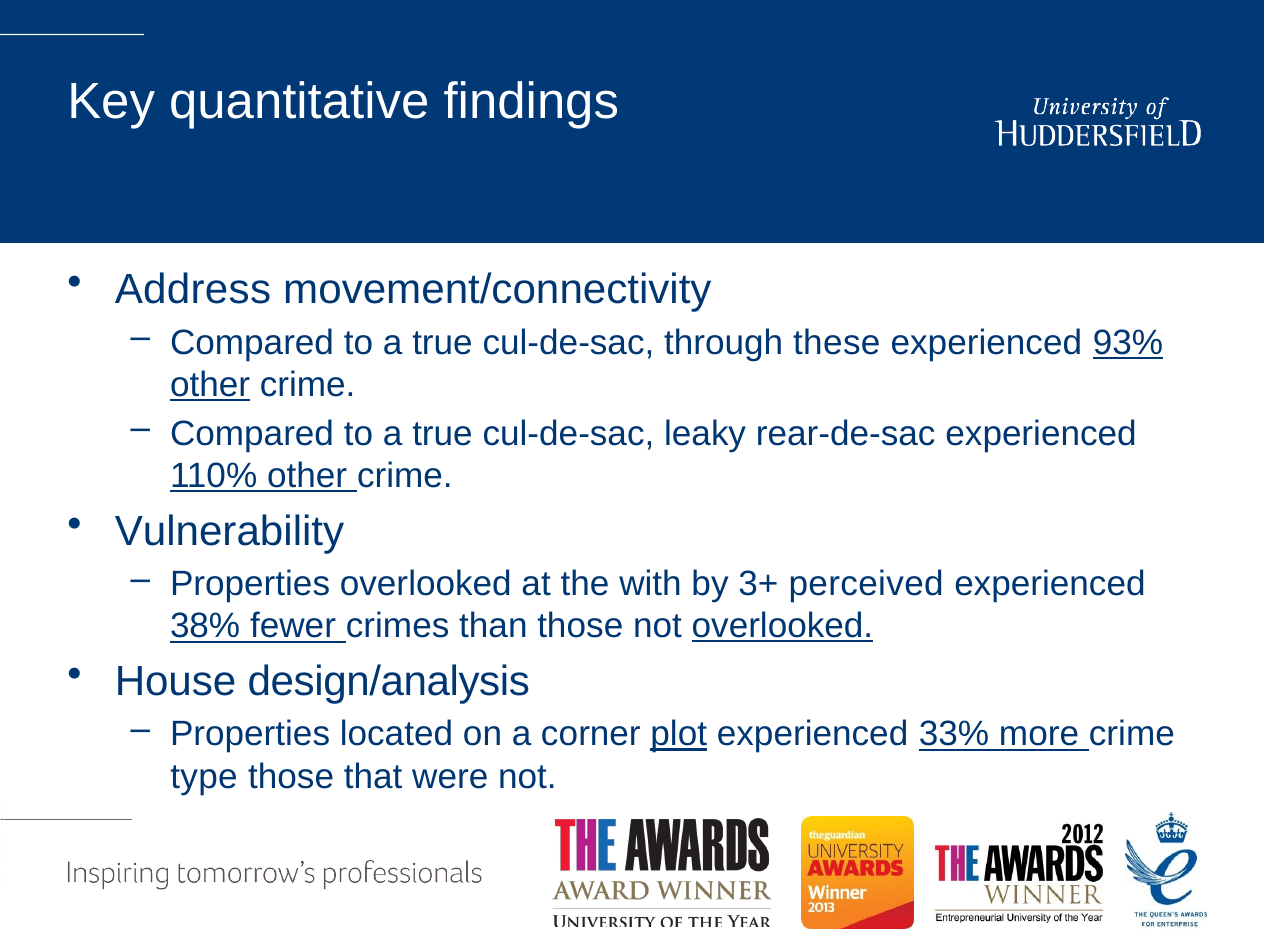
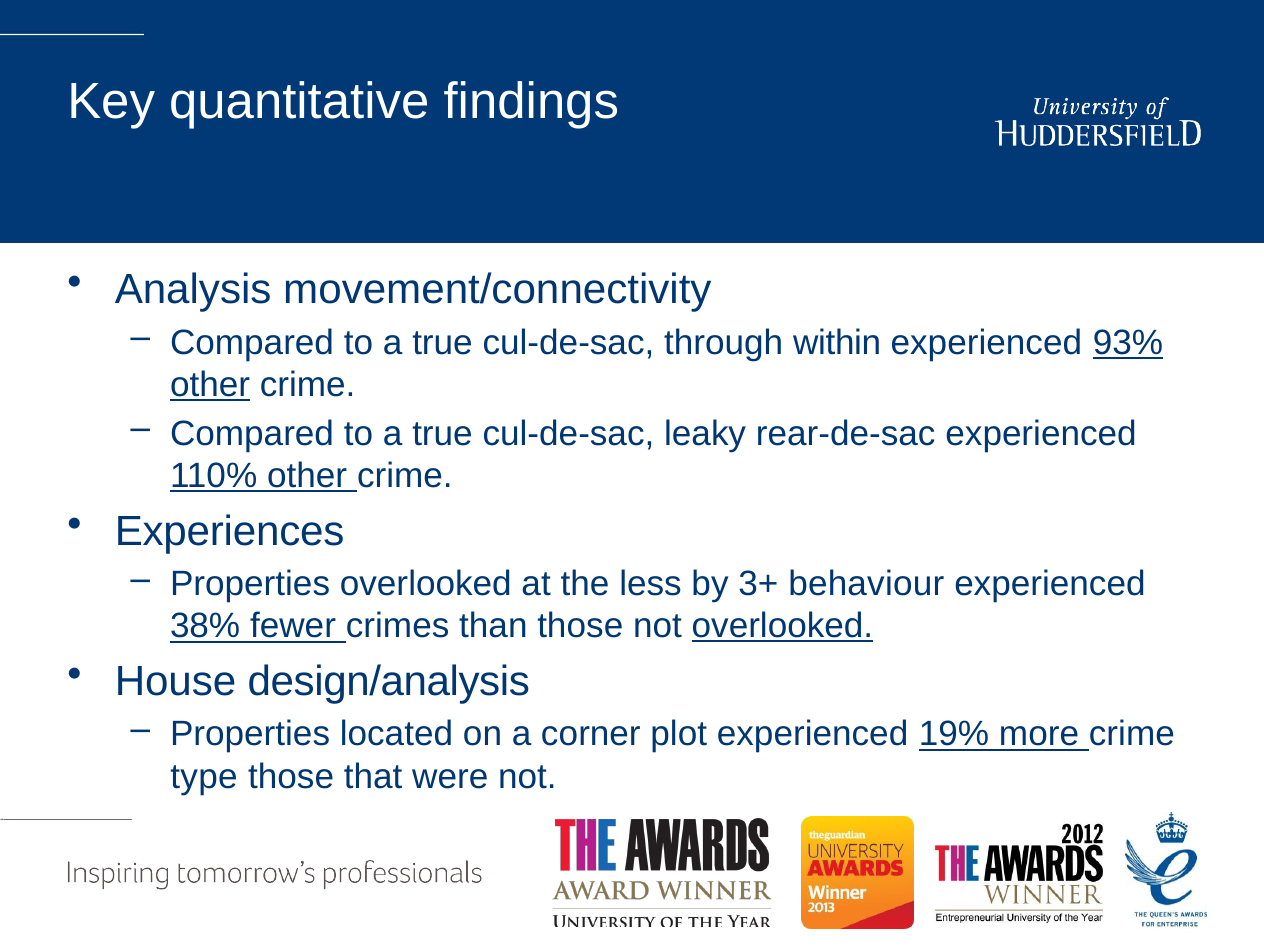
Address: Address -> Analysis
these: these -> within
Vulnerability: Vulnerability -> Experiences
with: with -> less
perceived: perceived -> behaviour
plot underline: present -> none
33%: 33% -> 19%
